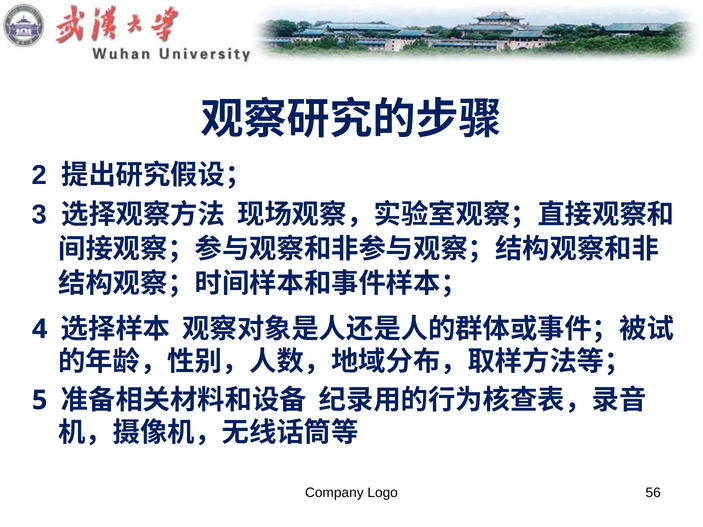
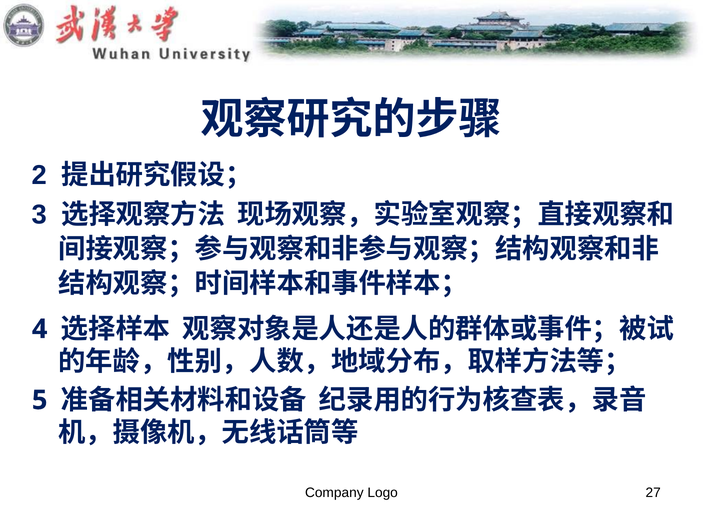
56: 56 -> 27
